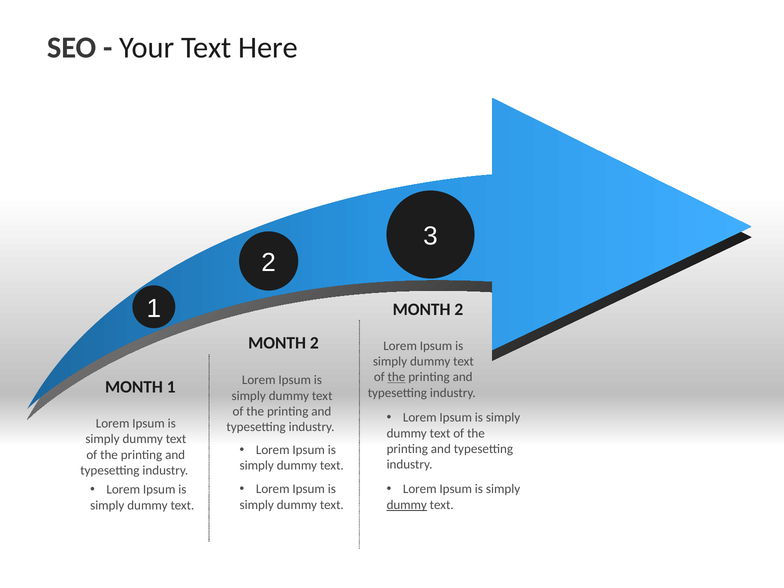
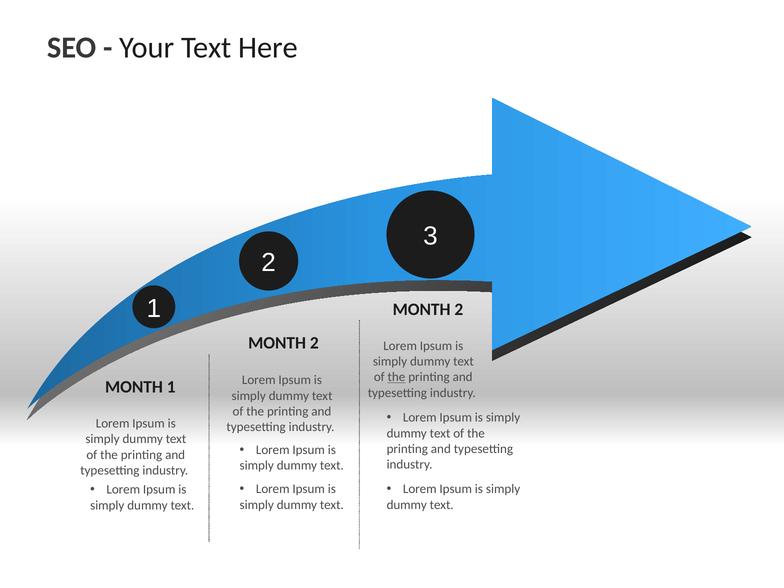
dummy at (407, 505) underline: present -> none
